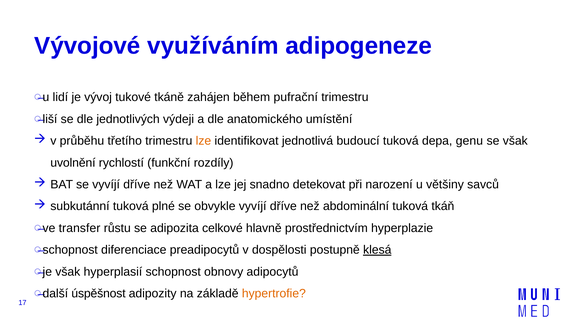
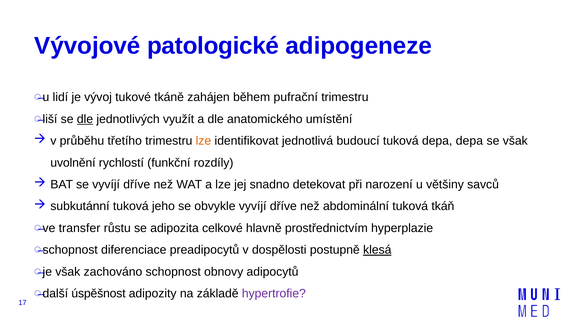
využíváním: využíváním -> patologické
dle at (85, 119) underline: none -> present
výdeji: výdeji -> využít
depa genu: genu -> depa
plné: plné -> jeho
hyperplasií: hyperplasií -> zachováno
hypertrofie colour: orange -> purple
